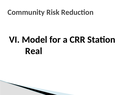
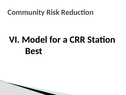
Real: Real -> Best
